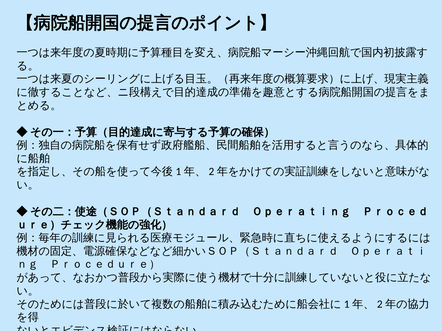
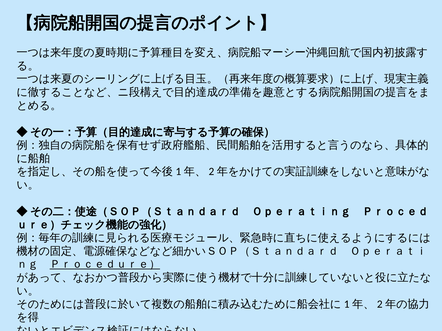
Ｐｒｏｃｅｄｕｒｅ） underline: none -> present
